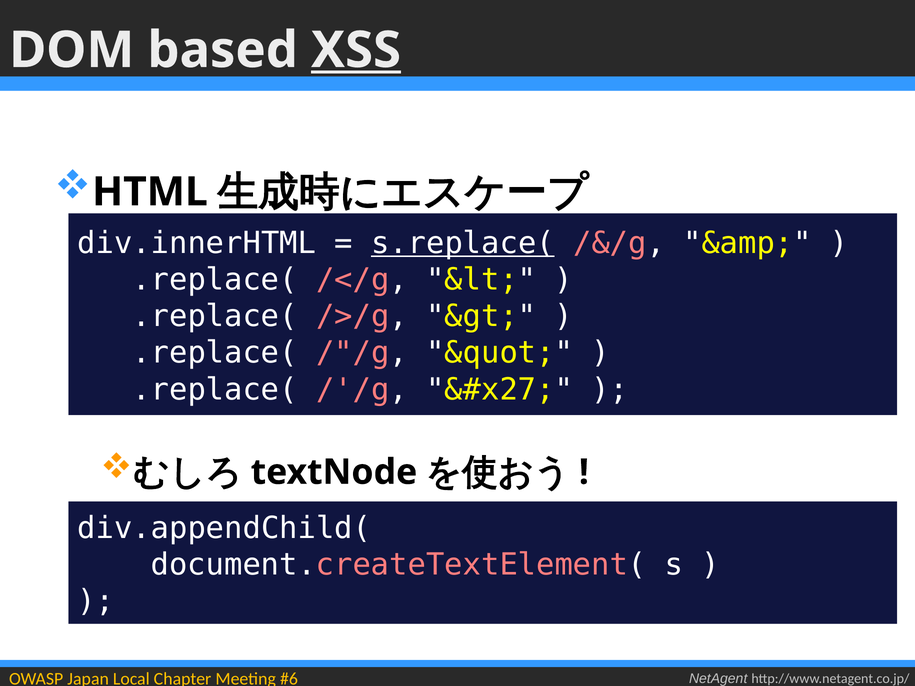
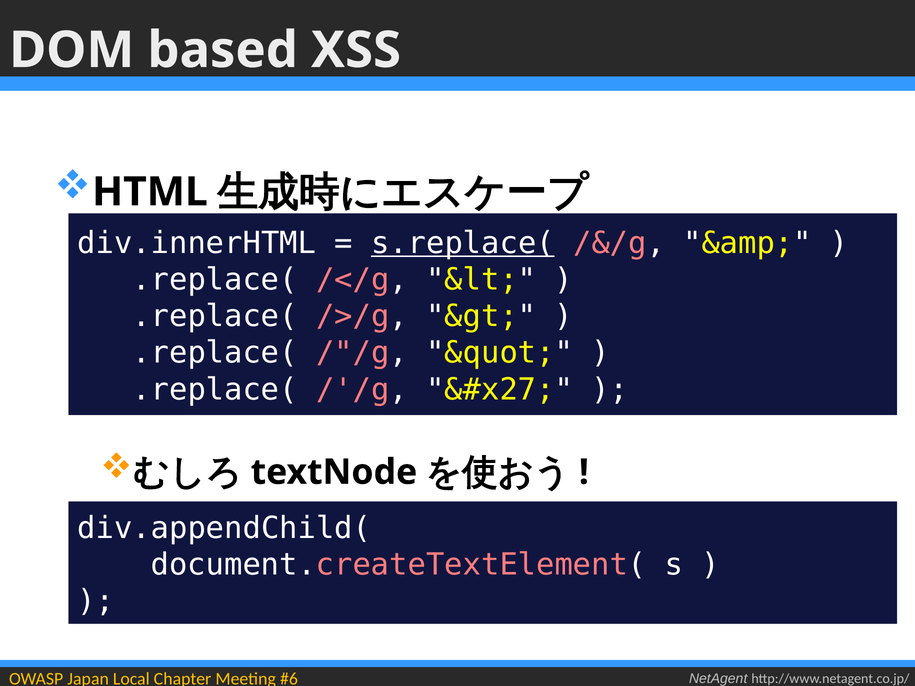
XSS underline: present -> none
